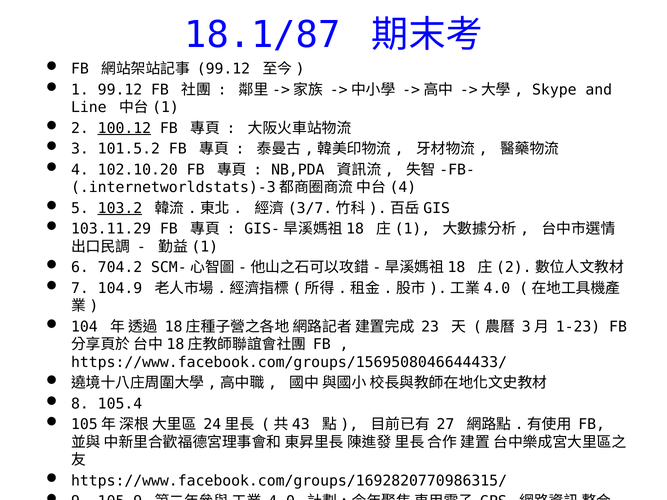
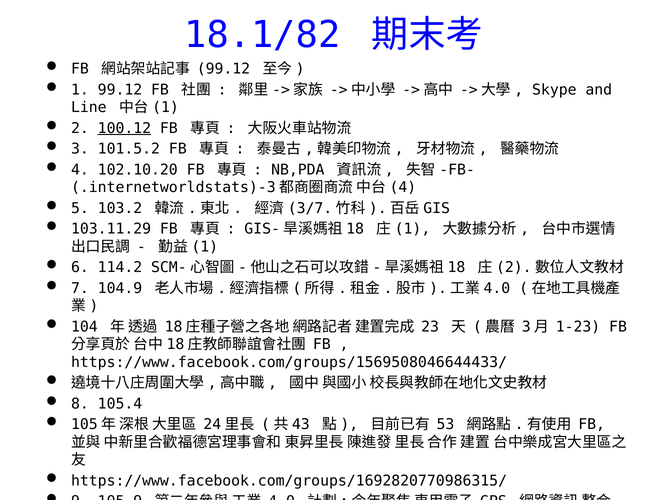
18.1/87: 18.1/87 -> 18.1/82
103.2 underline: present -> none
704.2: 704.2 -> 114.2
27: 27 -> 53
